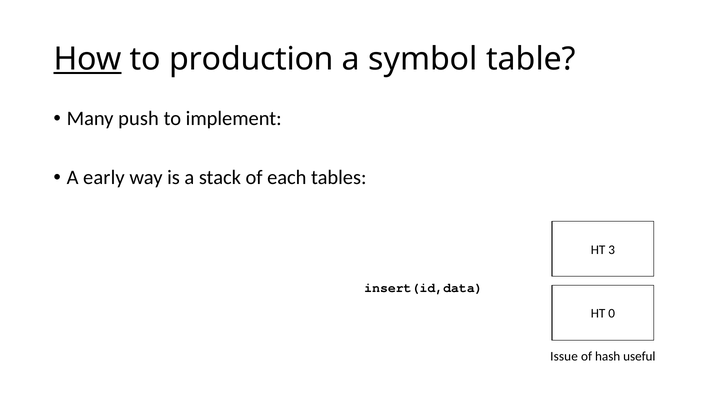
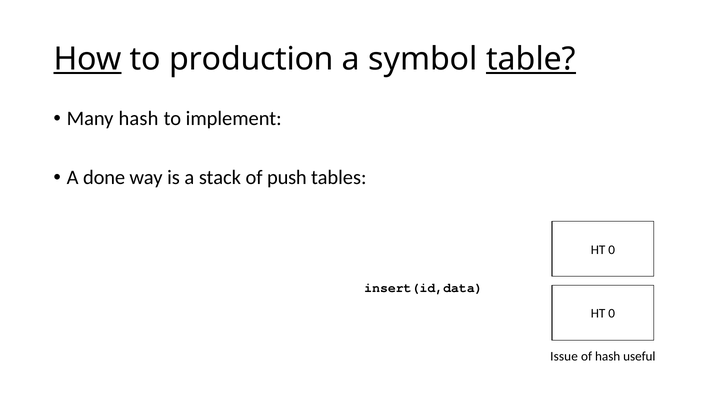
table underline: none -> present
Many push: push -> hash
early: early -> done
each: each -> push
3 at (612, 250): 3 -> 0
